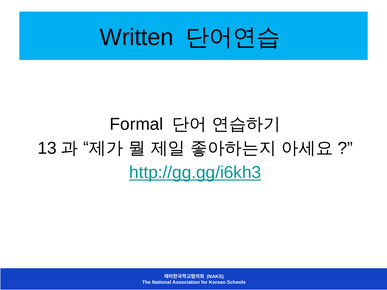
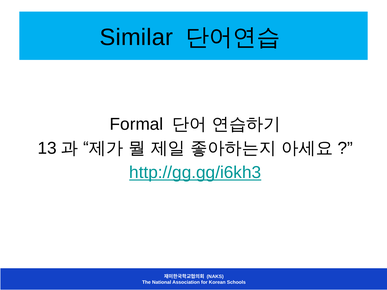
Written: Written -> Similar
